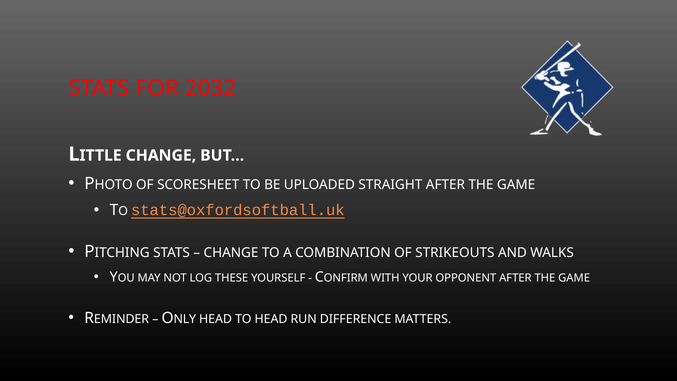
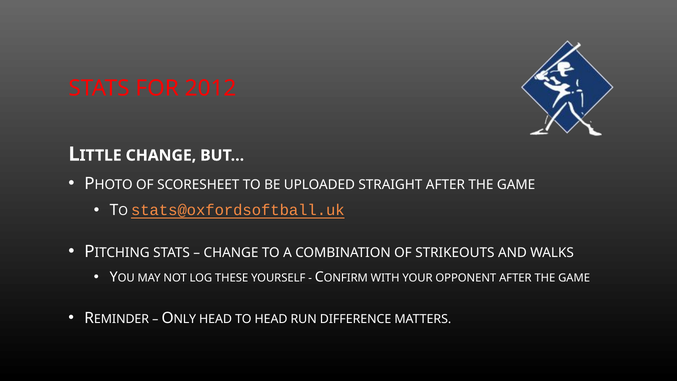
2032: 2032 -> 2012
